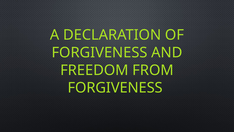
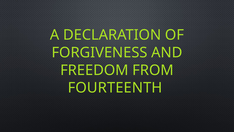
FORGIVENESS at (115, 88): FORGIVENESS -> FOURTEENTH
